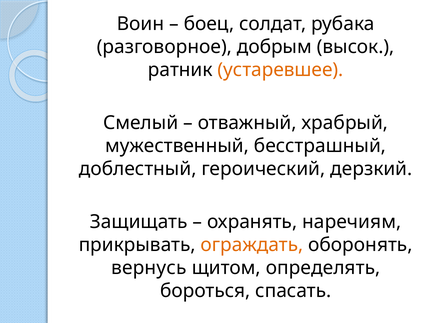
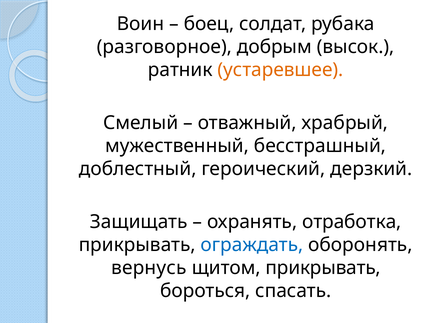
наречиям: наречиям -> отработка
ограждать colour: orange -> blue
щитом определять: определять -> прикрывать
